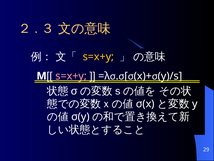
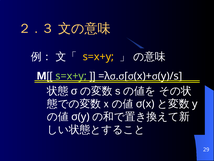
s=x+y at (71, 76) colour: pink -> light green
